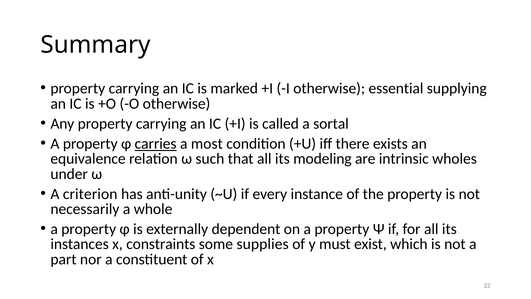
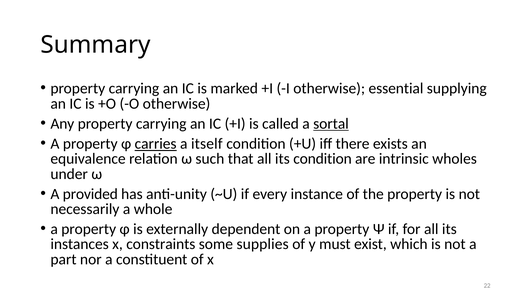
sortal underline: none -> present
most: most -> itself
its modeling: modeling -> condition
criterion: criterion -> provided
